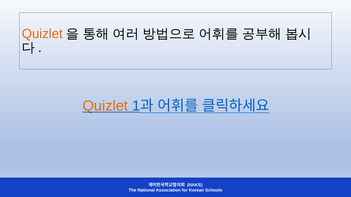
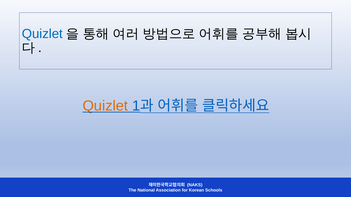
Quizlet at (42, 34) colour: orange -> blue
